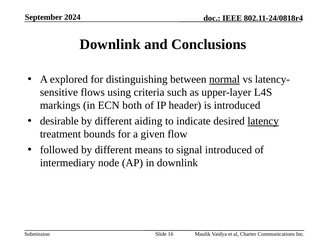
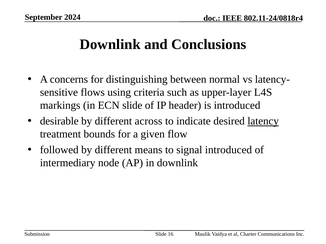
explored: explored -> concerns
normal underline: present -> none
ECN both: both -> slide
aiding: aiding -> across
